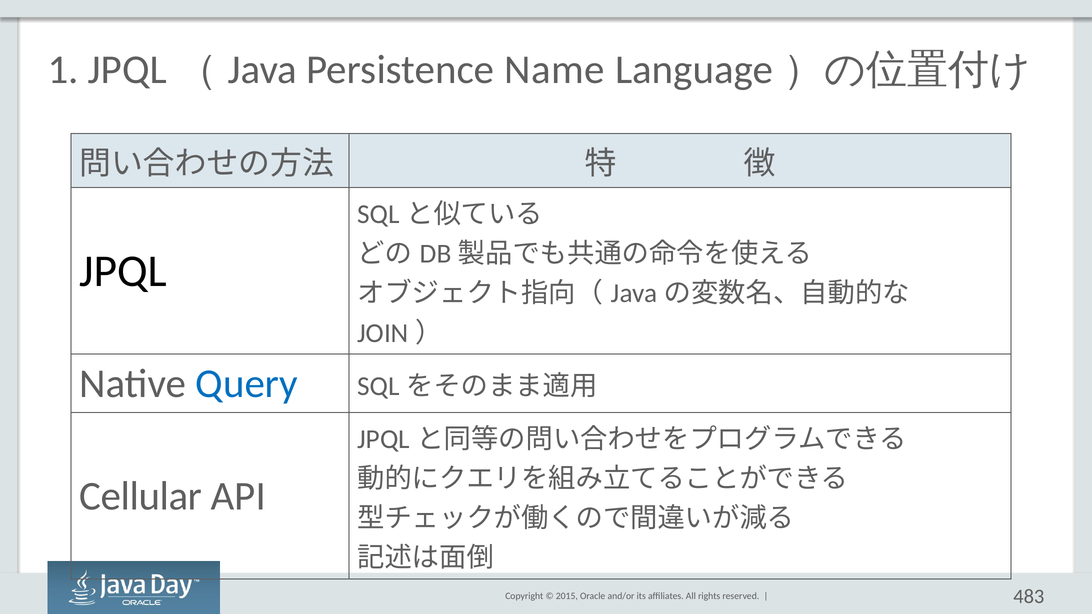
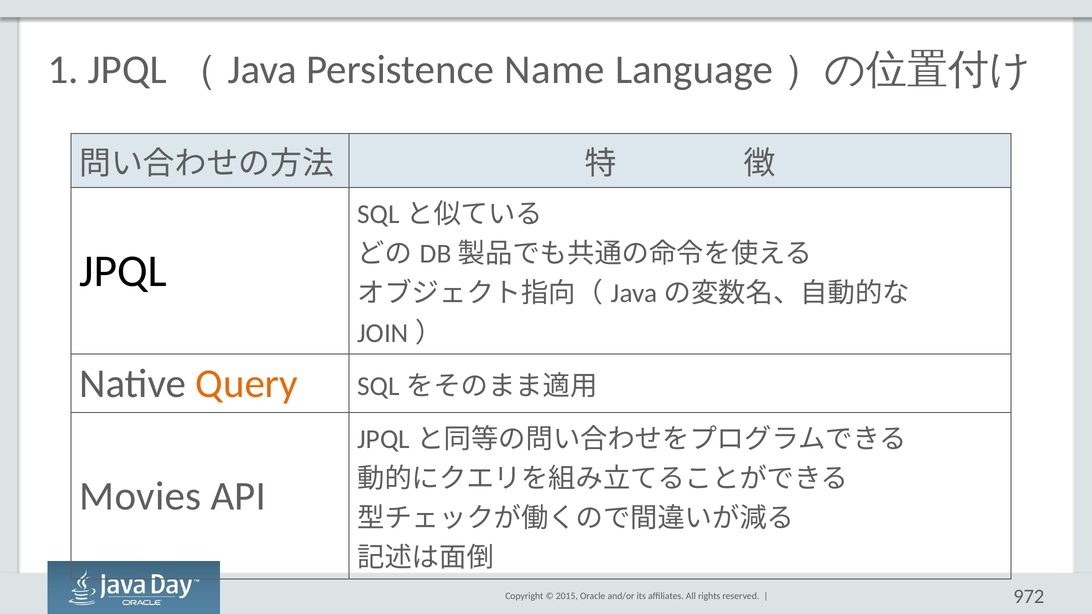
Query colour: blue -> orange
Cellular: Cellular -> Movies
483: 483 -> 972
